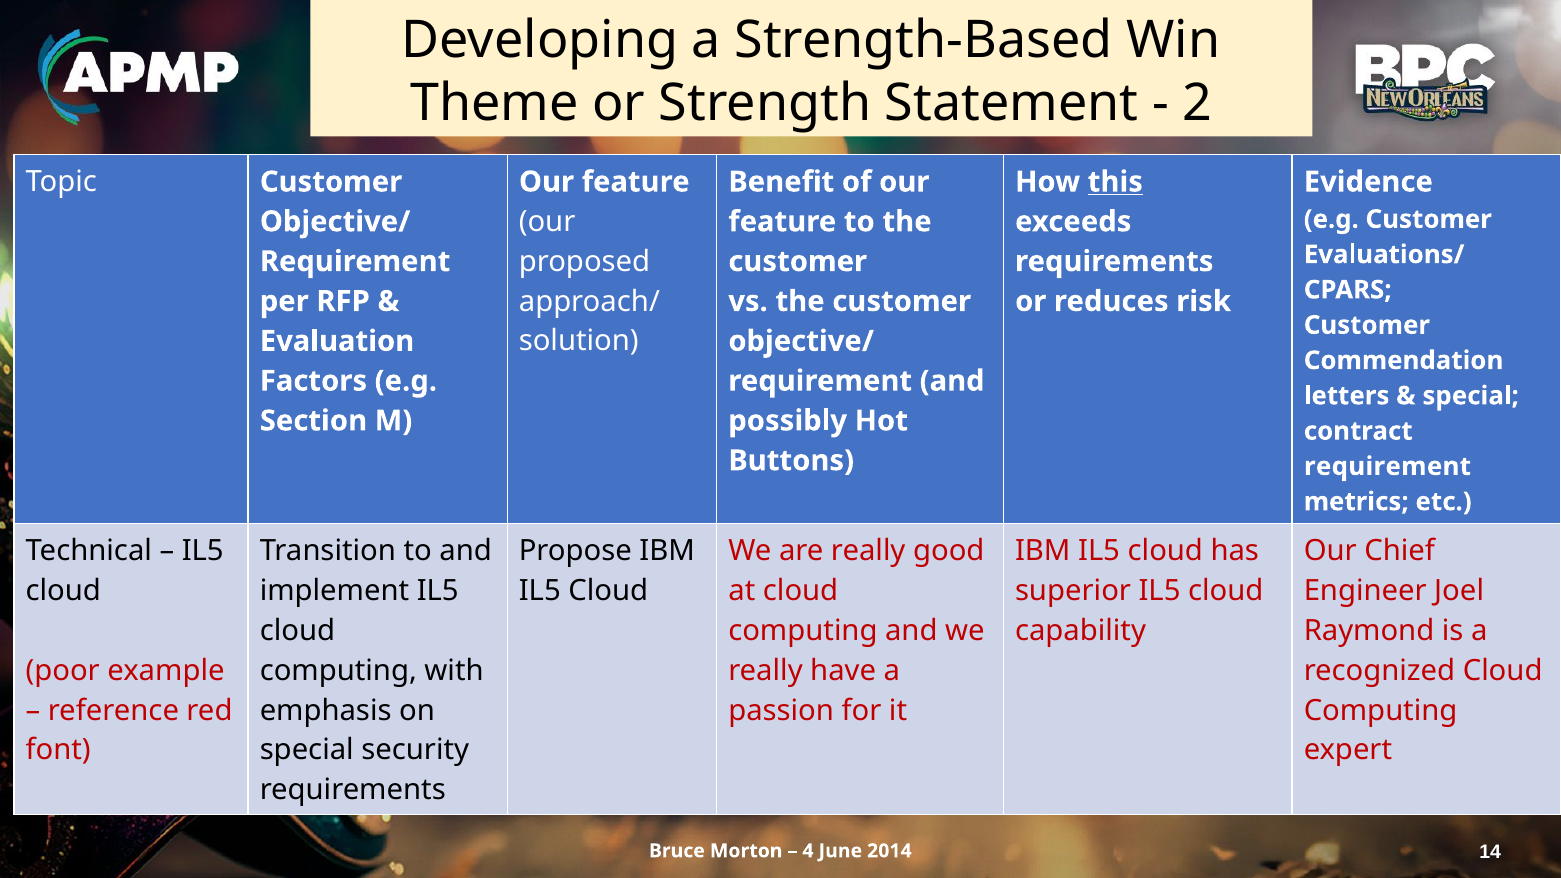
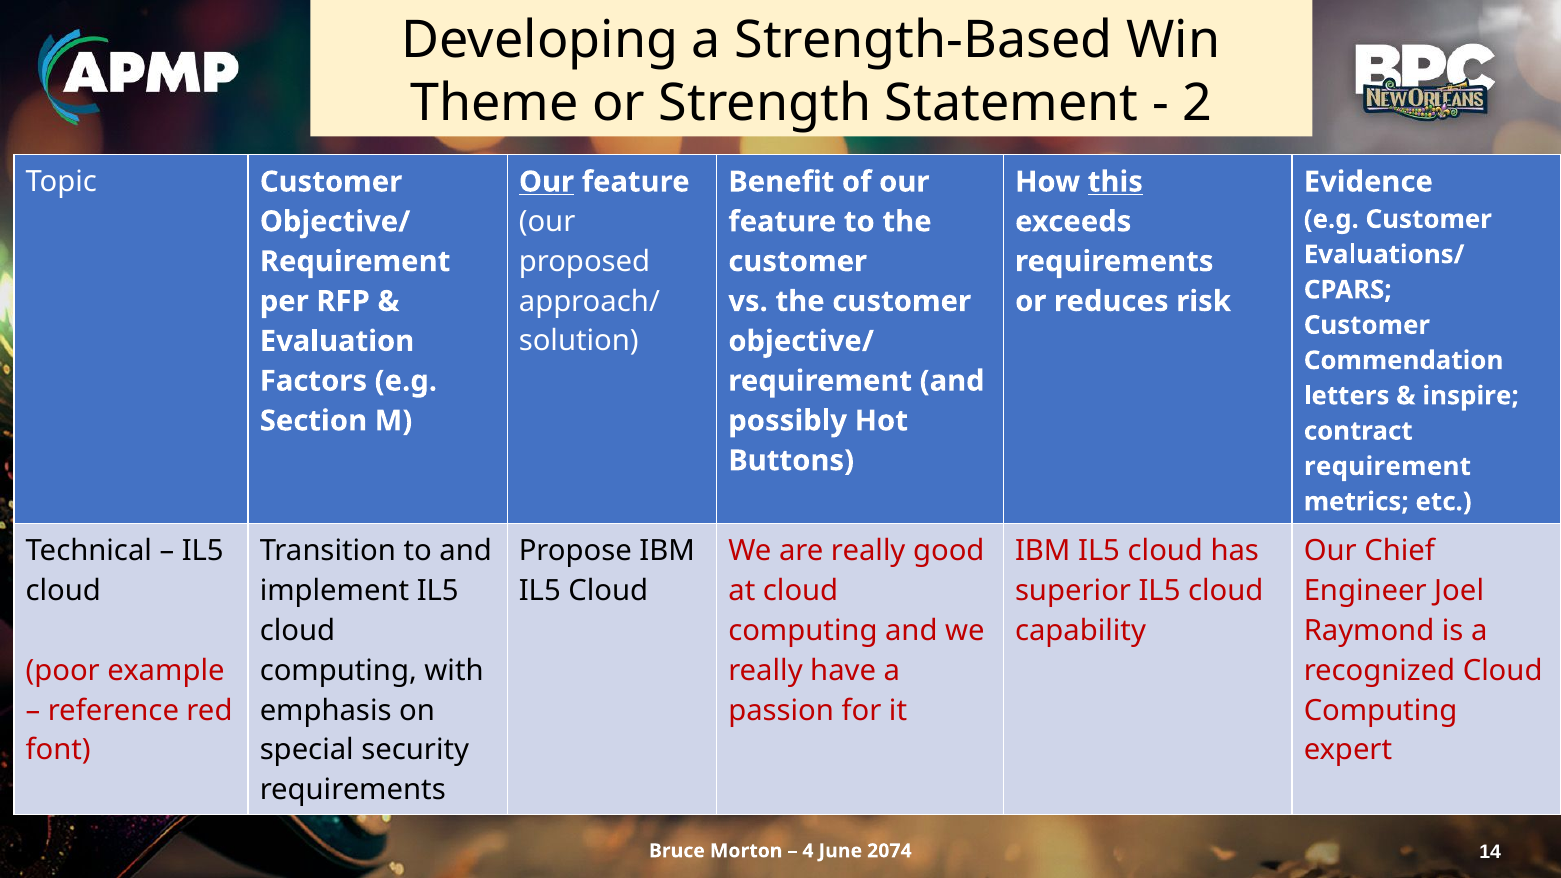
Our at (547, 182) underline: none -> present
special at (1471, 396): special -> inspire
2014: 2014 -> 2074
